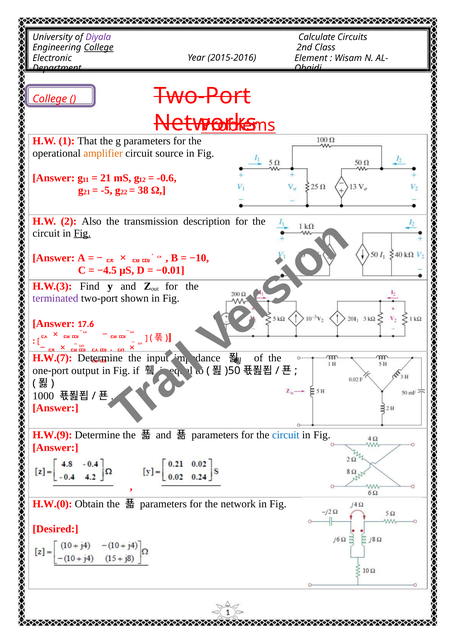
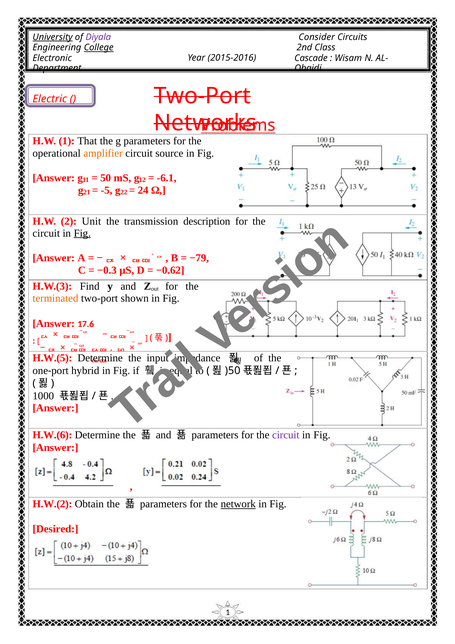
University underline: none -> present
Calculate: Calculate -> Consider
Element: Element -> Cascade
College at (50, 99): College -> Electric
21 at (106, 178): 21 -> 50
-0.6: -0.6 -> -6.1
38: 38 -> 24
Also: Also -> Unit
−10: −10 -> −79
−4.5: −4.5 -> −0.3
−0.01: −0.01 -> −0.62
terminated colour: purple -> orange
H.W.(7: H.W.(7 -> H.W.(5
output: output -> hybrid
H.W.(9: H.W.(9 -> H.W.(6
circuit at (286, 434) colour: blue -> purple
H.W.(0: H.W.(0 -> H.W.(2
network underline: none -> present
